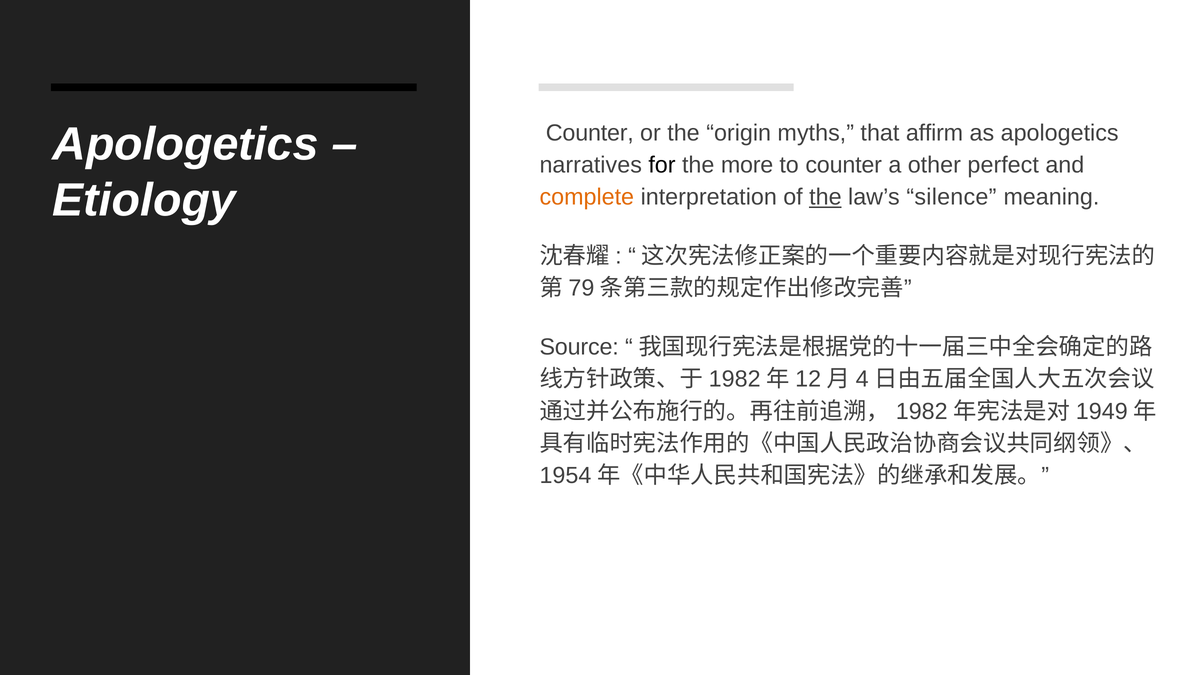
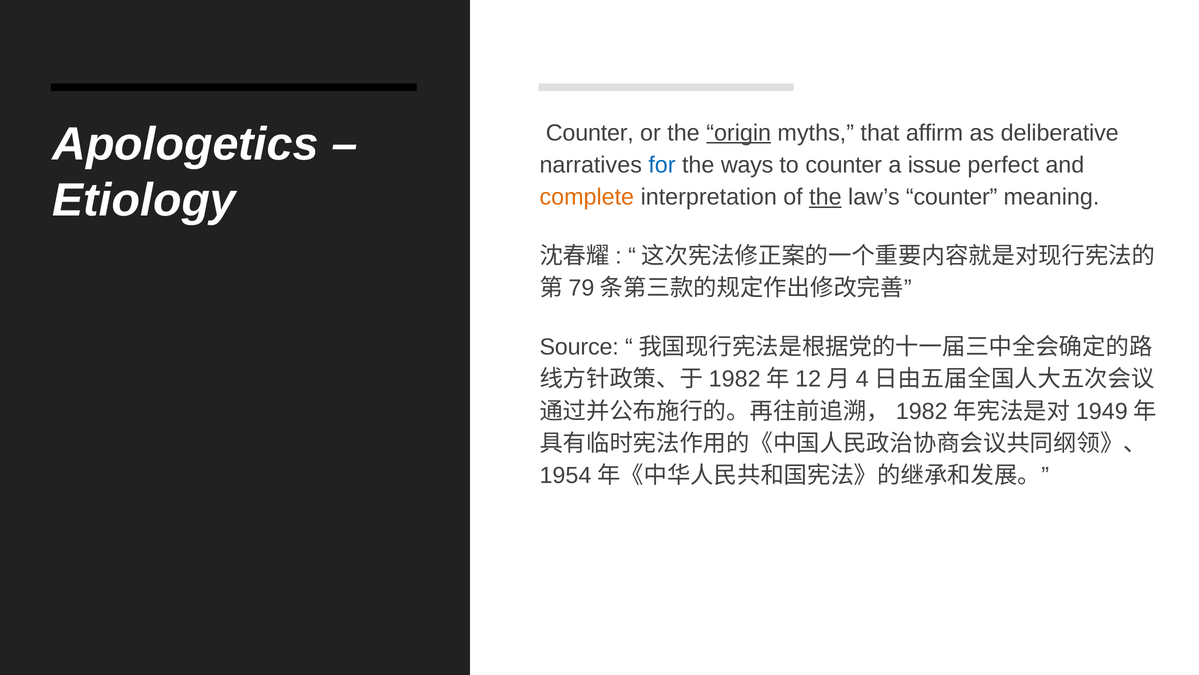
origin underline: none -> present
as apologetics: apologetics -> deliberative
for colour: black -> blue
more: more -> ways
other: other -> issue
law’s silence: silence -> counter
